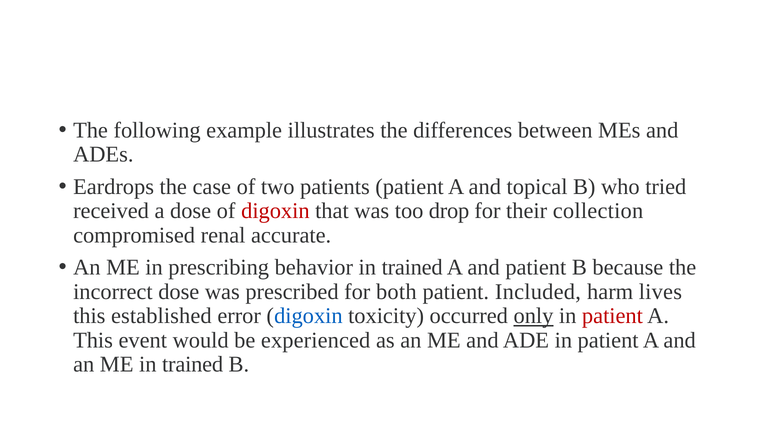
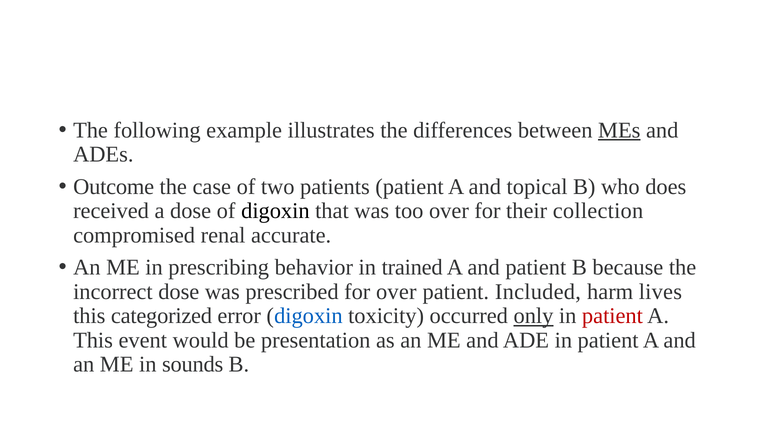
MEs underline: none -> present
Eardrops: Eardrops -> Outcome
tried: tried -> does
digoxin at (275, 211) colour: red -> black
too drop: drop -> over
for both: both -> over
established: established -> categorized
experienced: experienced -> presentation
ME in trained: trained -> sounds
